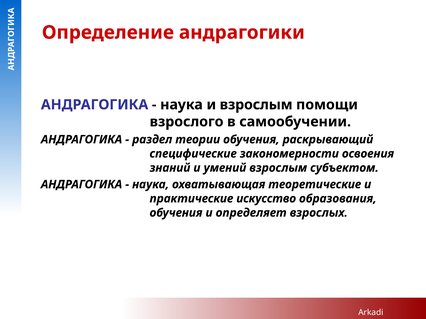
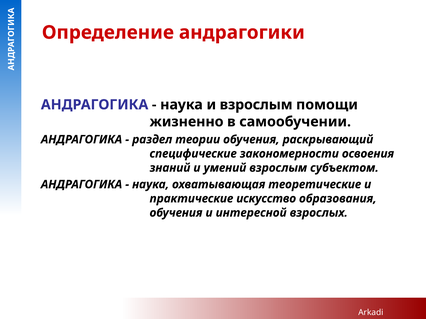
взрослого: взрослого -> жизненно
определяет: определяет -> интересной
